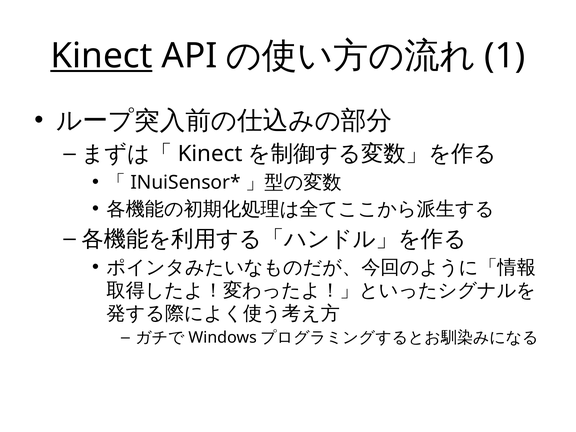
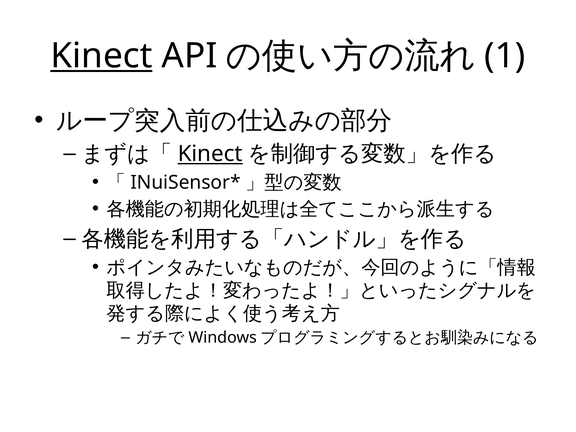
Kinect at (210, 154) underline: none -> present
